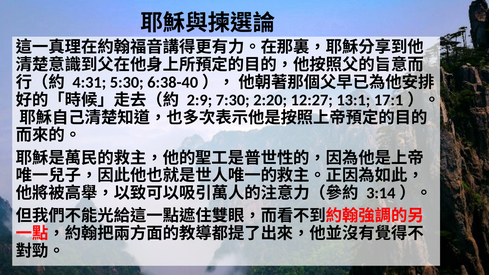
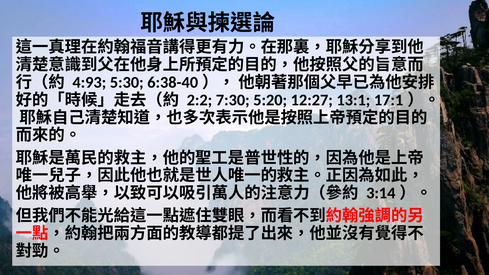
4:31: 4:31 -> 4:93
2:9: 2:9 -> 2:2
2:20: 2:20 -> 5:20
